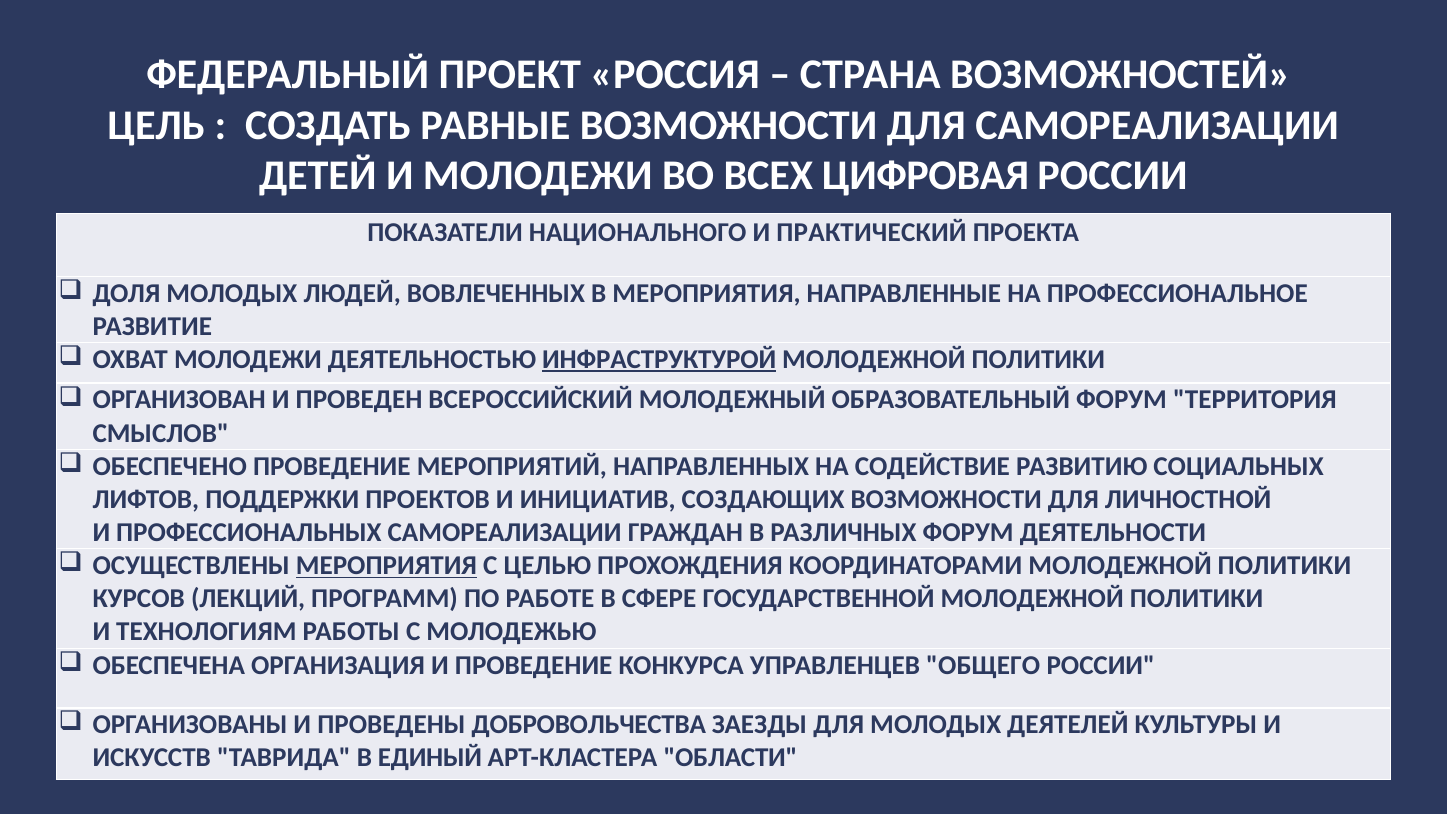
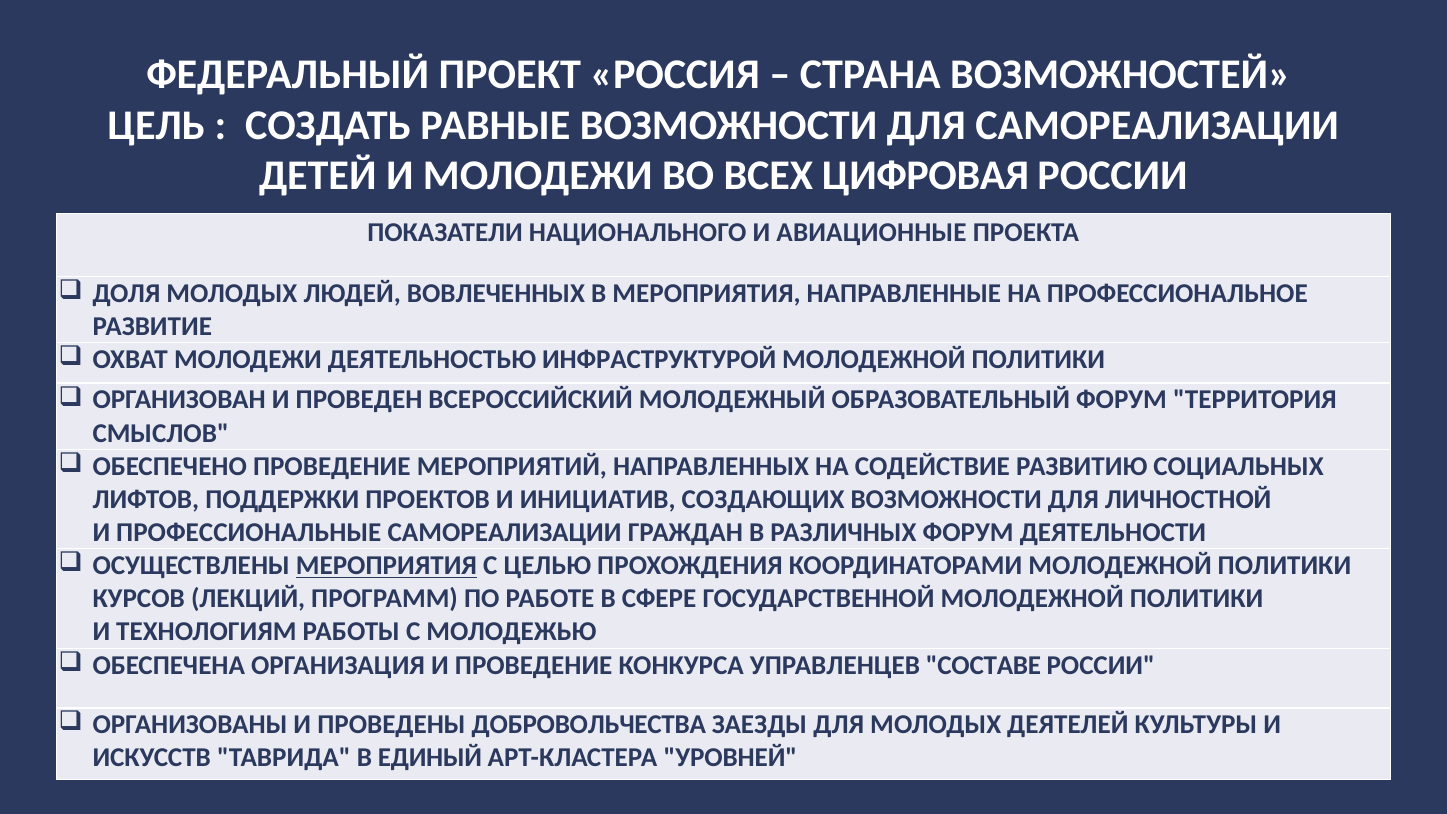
ПРАКТИЧЕСКИЙ: ПРАКТИЧЕСКИЙ -> АВИАЦИОННЫЕ
ИНФРАСТРУКТУРОЙ underline: present -> none
ПРОФЕССИОНАЛЬНЫХ: ПРОФЕССИОНАЛЬНЫХ -> ПРОФЕССИОНАЛЬНЫЕ
ОБЩЕГО: ОБЩЕГО -> СОСТАВЕ
ОБЛАСТИ: ОБЛАСТИ -> УРОВНЕЙ
